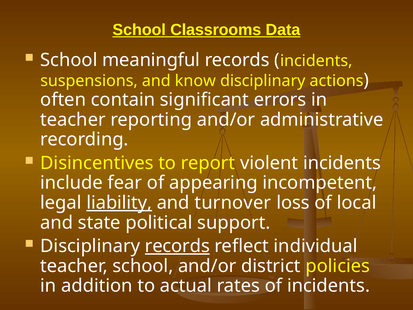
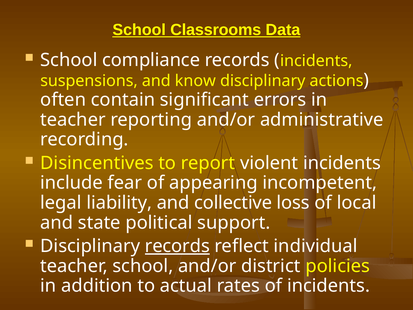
meaningful: meaningful -> compliance
liability underline: present -> none
turnover: turnover -> collective
